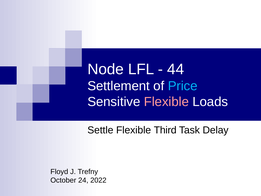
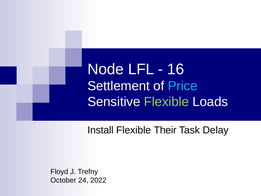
44: 44 -> 16
Flexible at (166, 102) colour: pink -> light green
Settle: Settle -> Install
Third: Third -> Their
